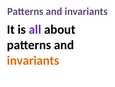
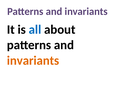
all colour: purple -> blue
